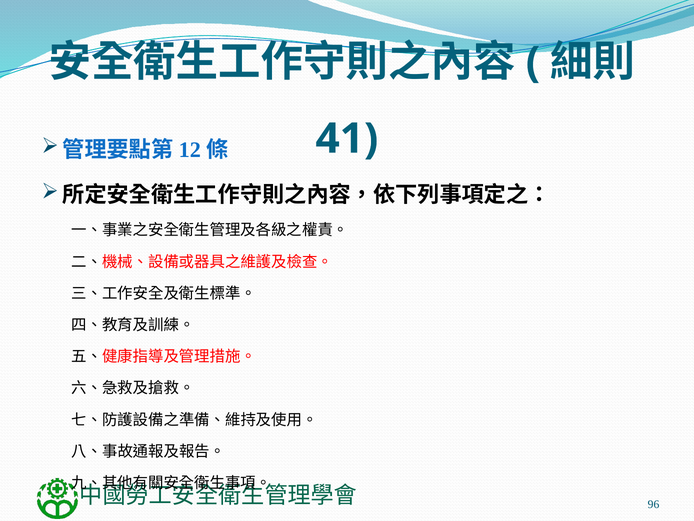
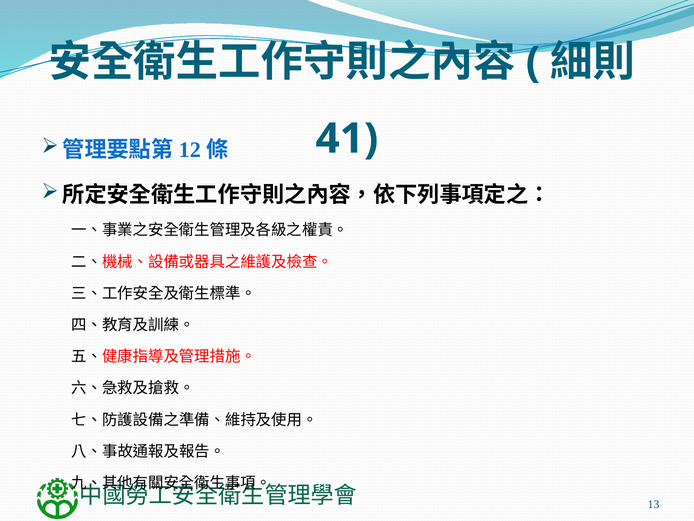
96: 96 -> 13
